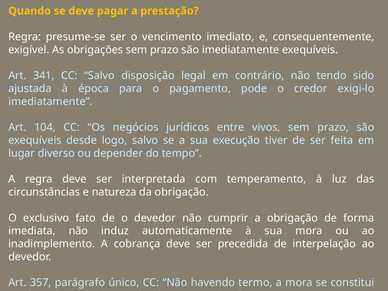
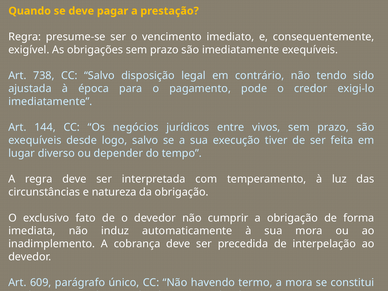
341: 341 -> 738
104: 104 -> 144
357: 357 -> 609
